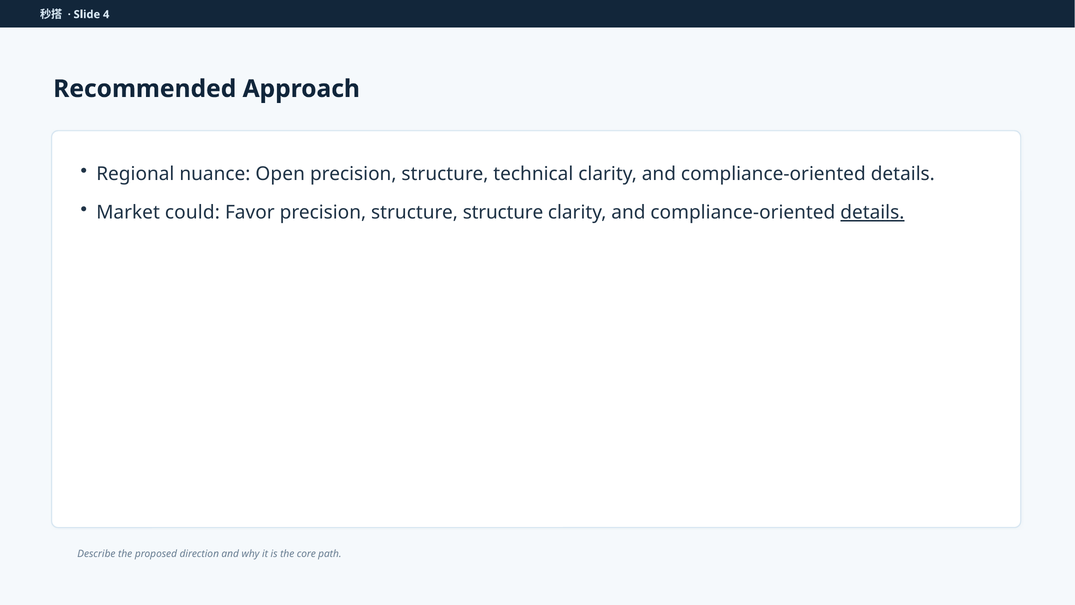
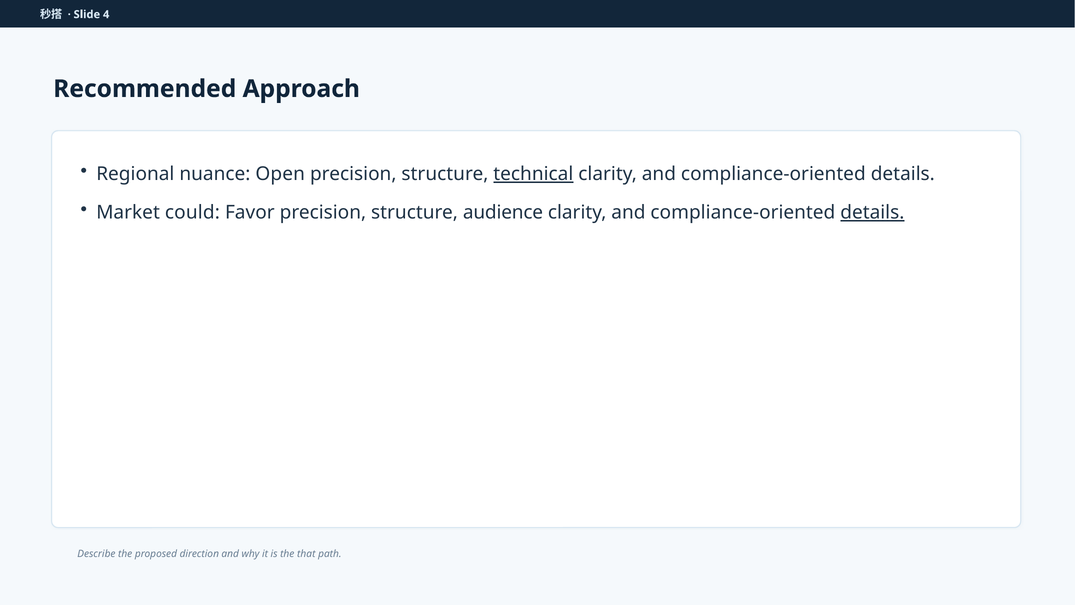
technical underline: none -> present
structure structure: structure -> audience
core: core -> that
